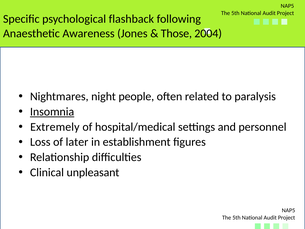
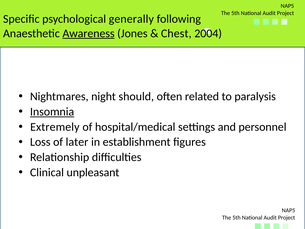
flashback: flashback -> generally
Awareness underline: none -> present
Those: Those -> Chest
people: people -> should
